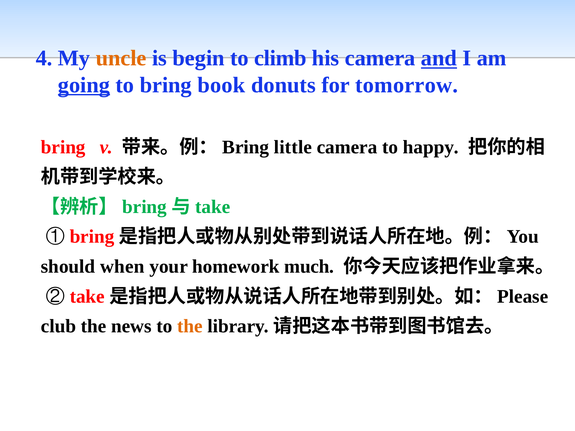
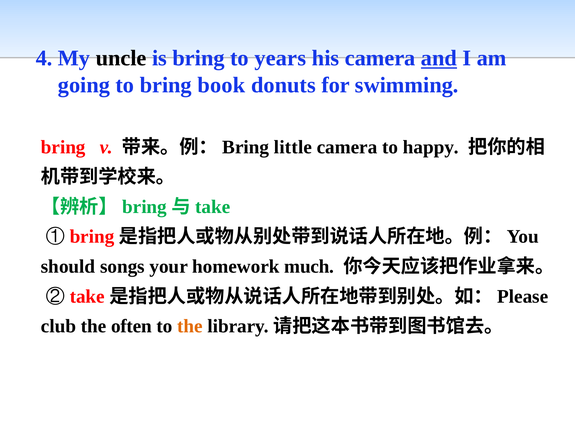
uncle colour: orange -> black
is begin: begin -> bring
climb: climb -> years
going underline: present -> none
tomorrow: tomorrow -> swimming
when: when -> songs
news: news -> often
